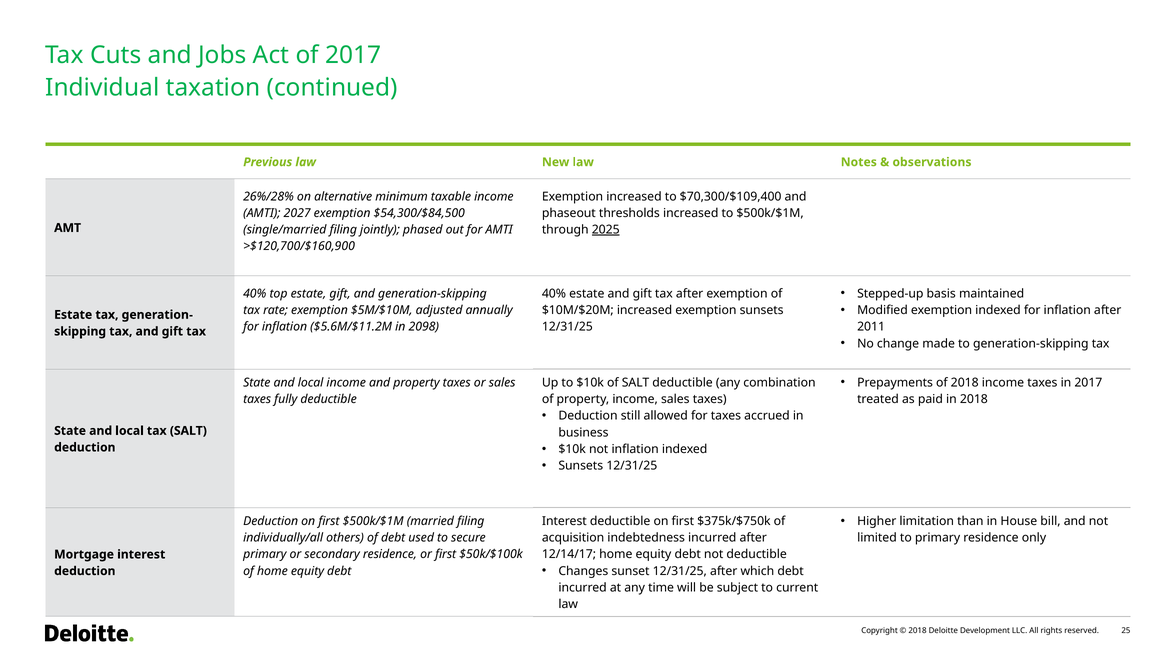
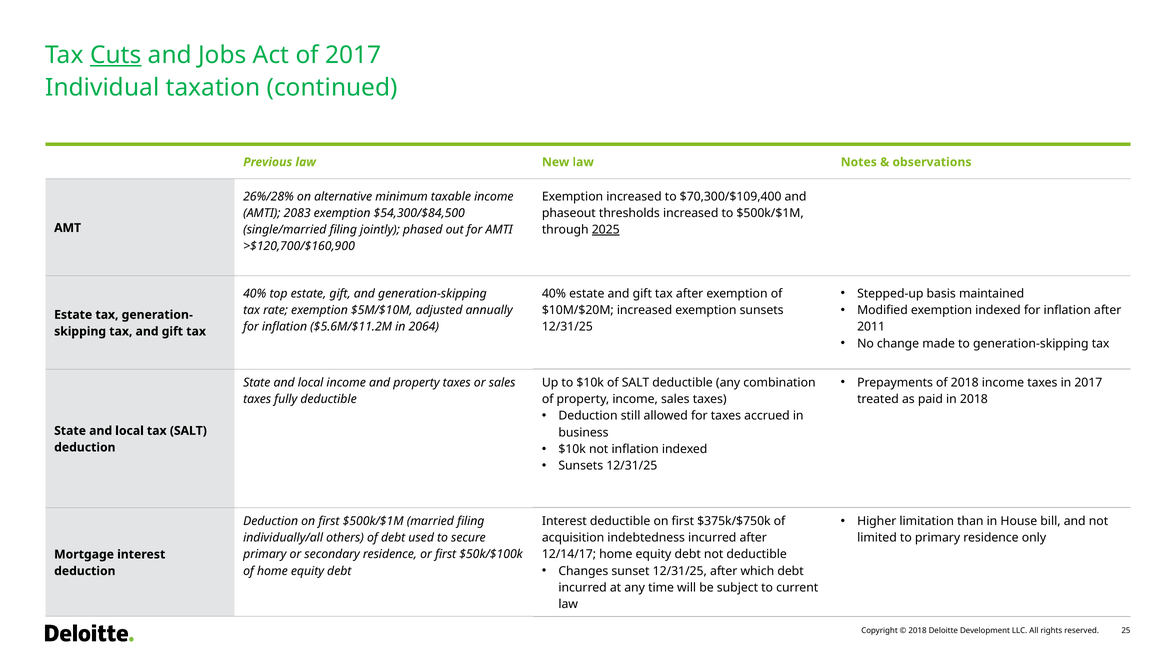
Cuts underline: none -> present
2027: 2027 -> 2083
2098: 2098 -> 2064
